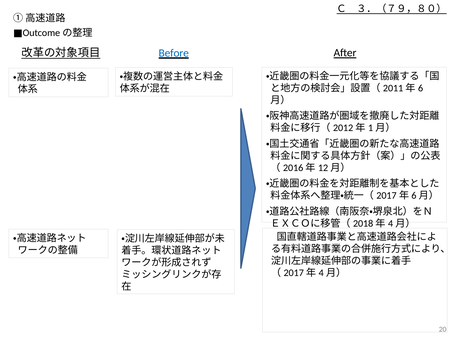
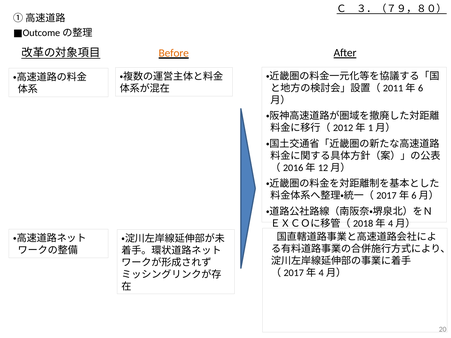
Before colour: blue -> orange
